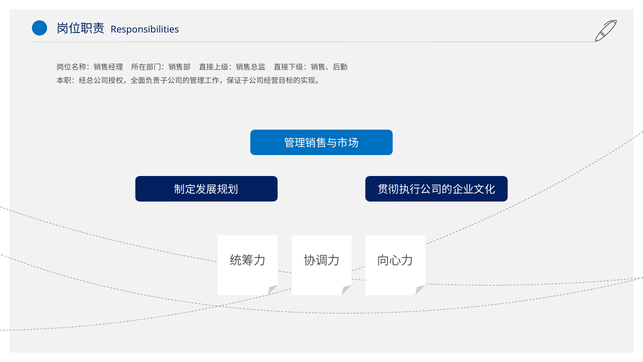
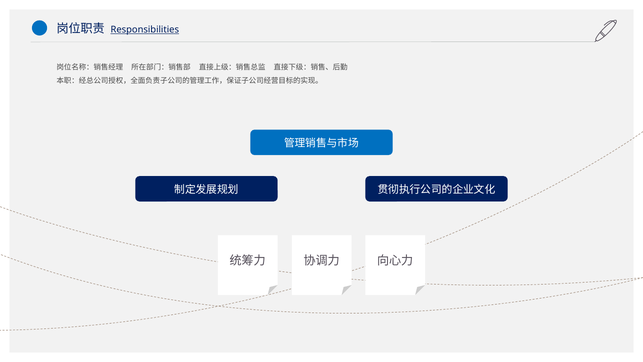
Responsibilities underline: none -> present
